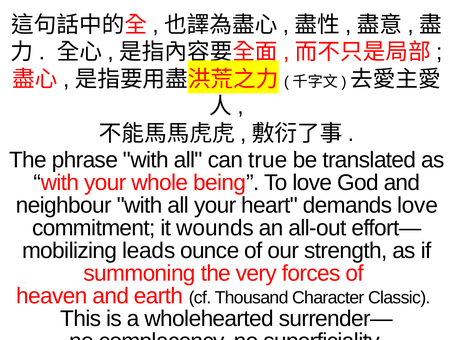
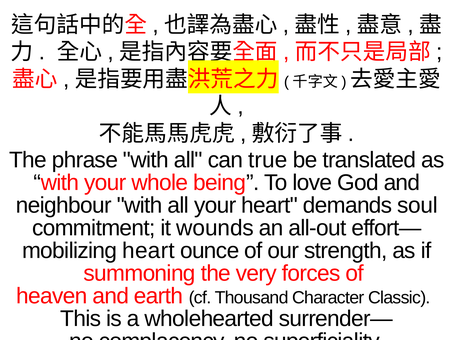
demands love: love -> soul
leads at (149, 251): leads -> heart
